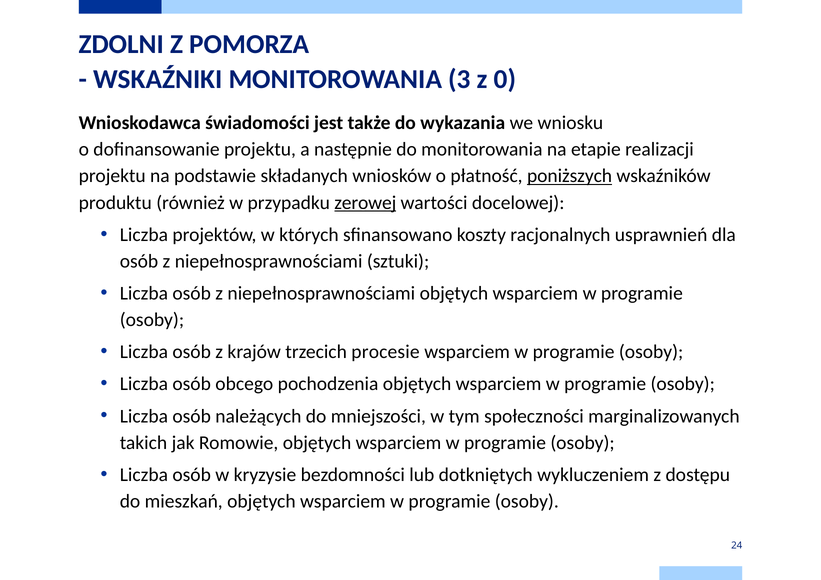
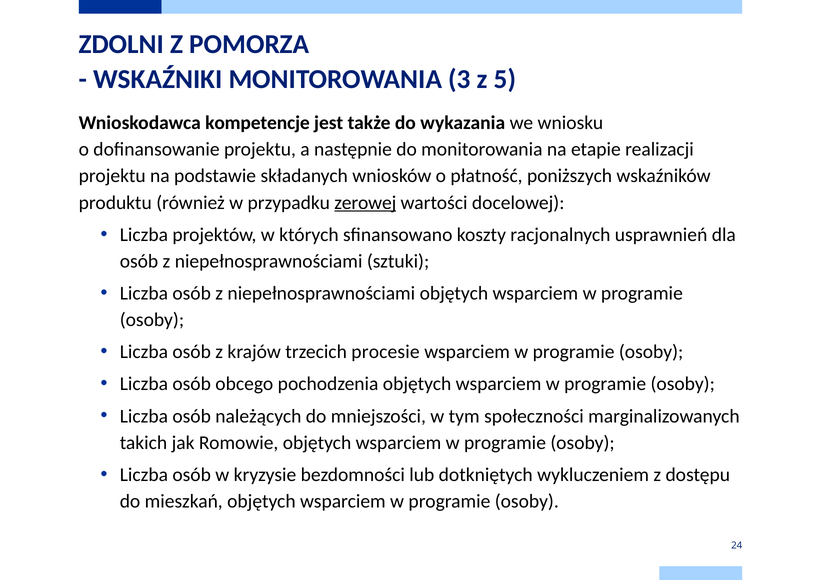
0: 0 -> 5
świadomości: świadomości -> kompetencje
poniższych underline: present -> none
